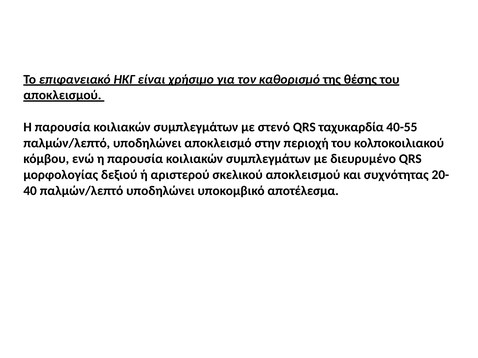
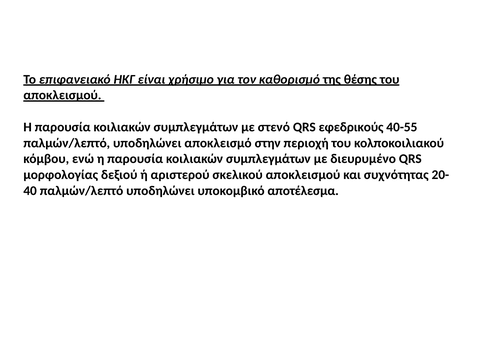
ταχυκαρδία: ταχυκαρδία -> εφεδρικούς
